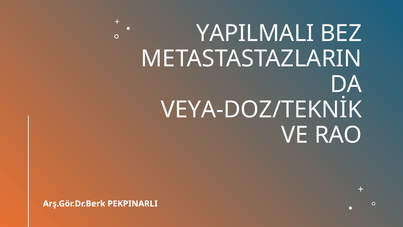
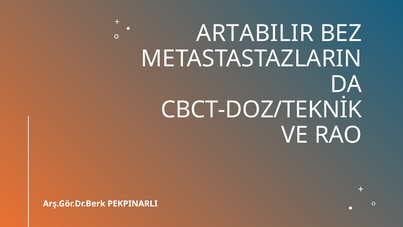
YAPILMALI: YAPILMALI -> ARTABILIR
VEYA-DOZ/TEKNİK: VEYA-DOZ/TEKNİK -> CBCT-DOZ/TEKNİK
